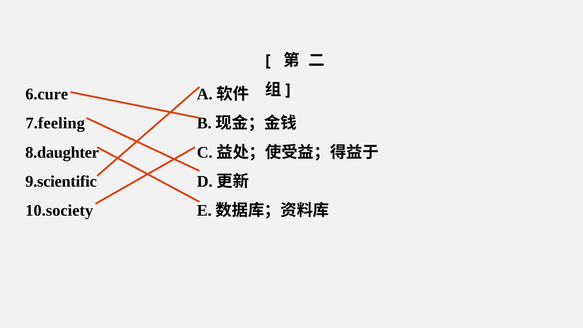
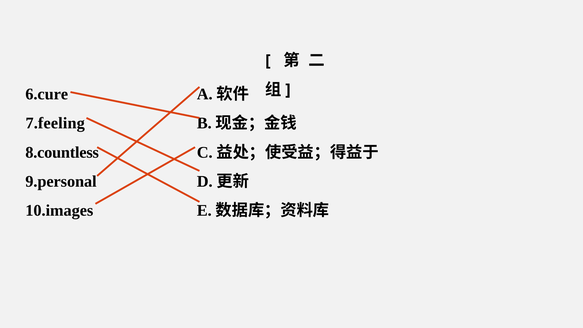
8.daughter: 8.daughter -> 8.countless
9.scientific: 9.scientific -> 9.personal
10.society: 10.society -> 10.images
